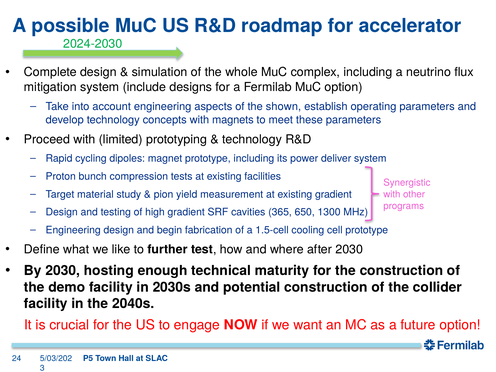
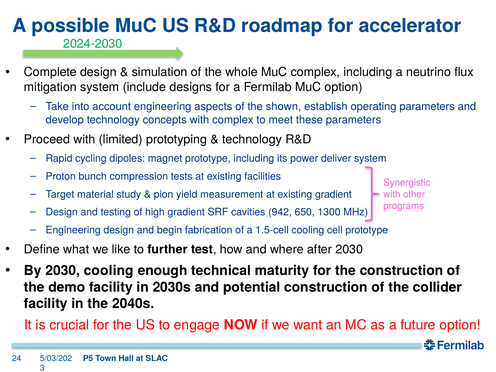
with magnets: magnets -> complex
365: 365 -> 942
2030 hosting: hosting -> cooling
